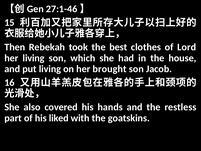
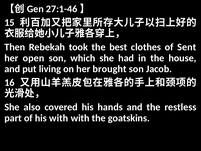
Lord: Lord -> Sent
her living: living -> open
his liked: liked -> with
